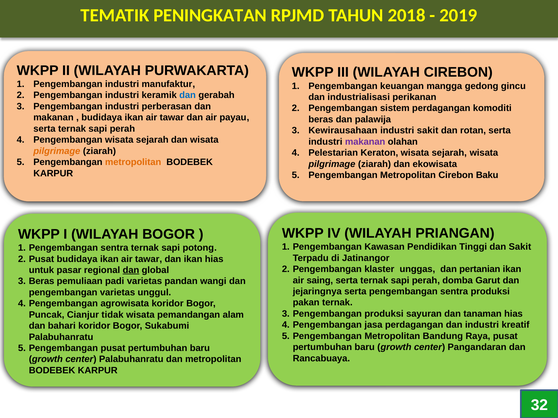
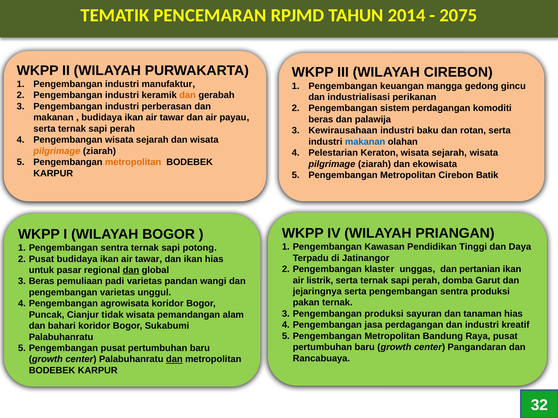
PENINGKATAN: PENINGKATAN -> PENCEMARAN
2018: 2018 -> 2014
2019: 2019 -> 2075
dan at (188, 95) colour: blue -> orange
industri sakit: sakit -> baku
makanan at (365, 142) colour: purple -> blue
Baku: Baku -> Batik
dan Sakit: Sakit -> Daya
saing: saing -> listrik
dan at (174, 360) underline: none -> present
